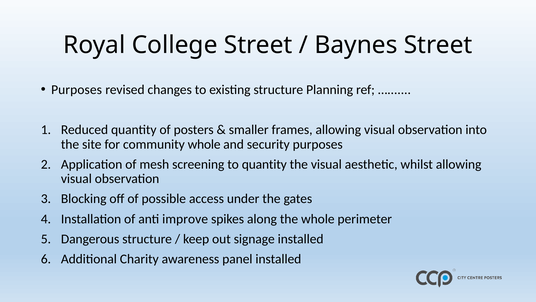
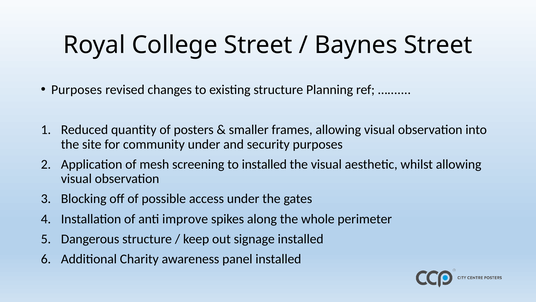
community whole: whole -> under
to quantity: quantity -> installed
